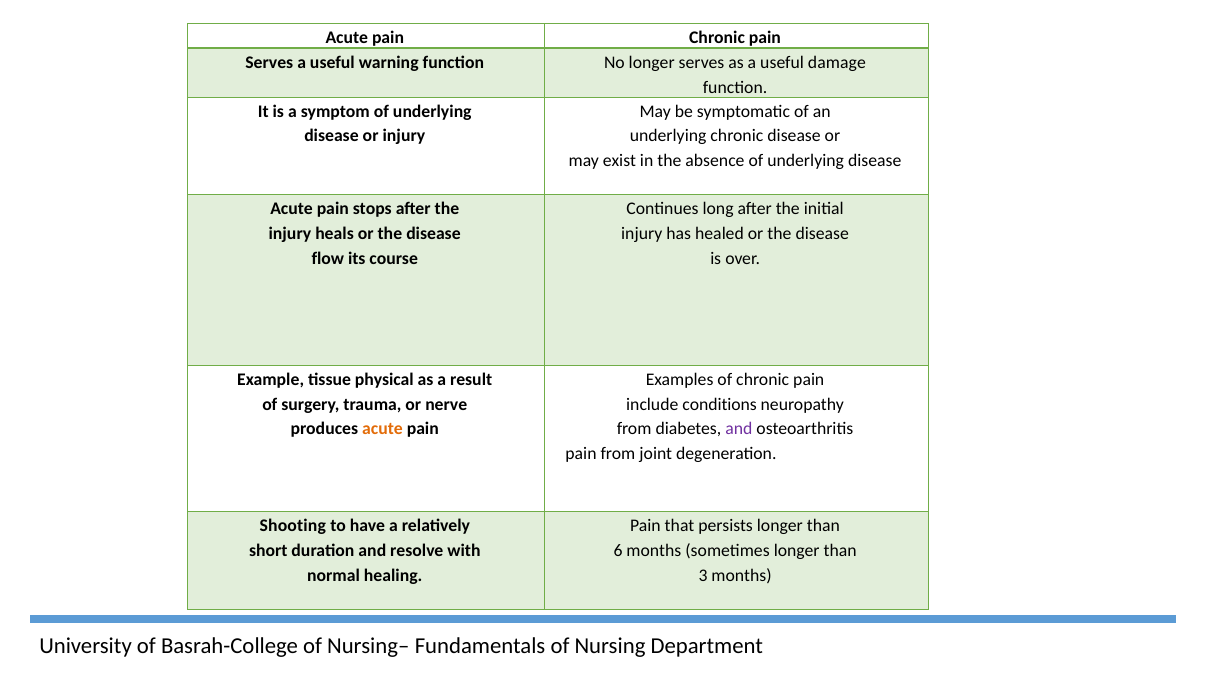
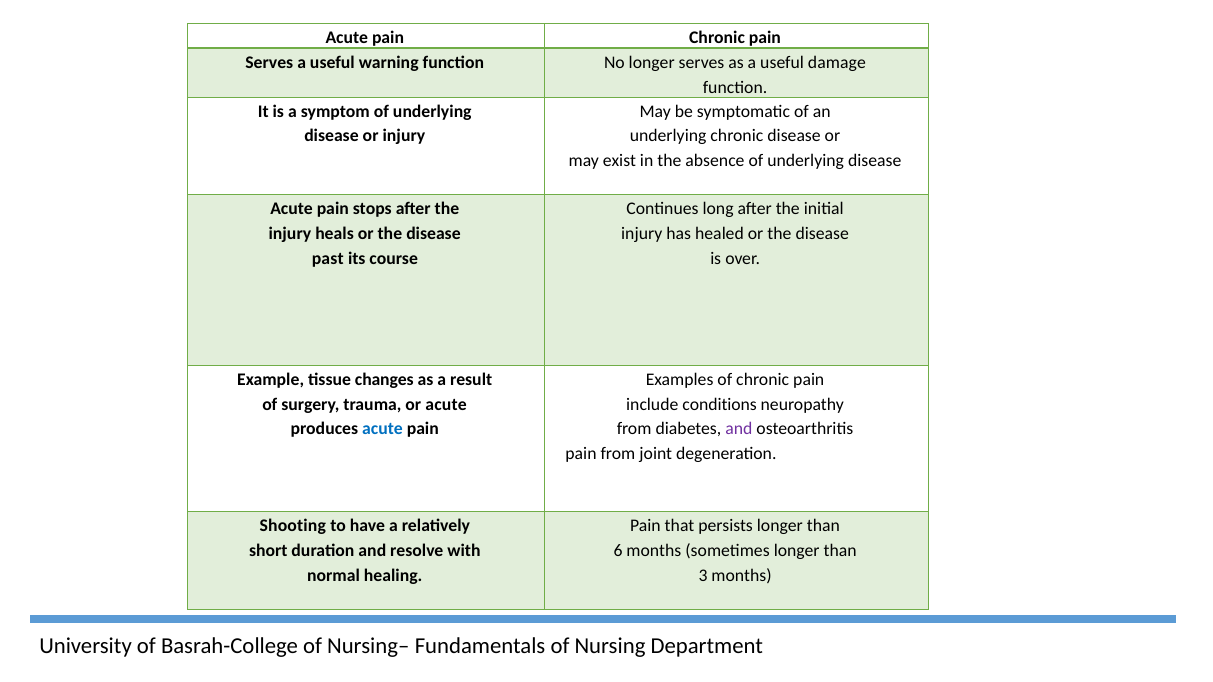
flow: flow -> past
physical: physical -> changes
or nerve: nerve -> acute
acute at (382, 429) colour: orange -> blue
